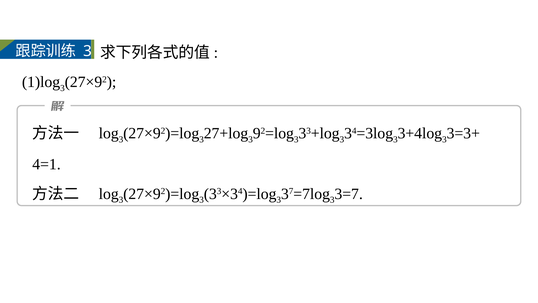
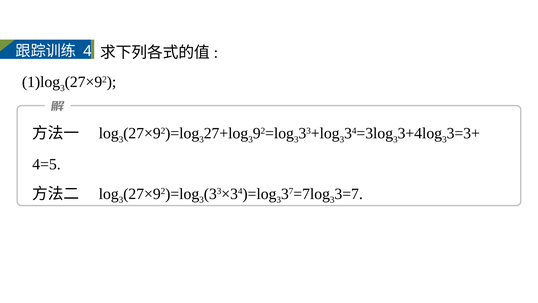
3 at (87, 51): 3 -> 4
4=1: 4=1 -> 4=5
